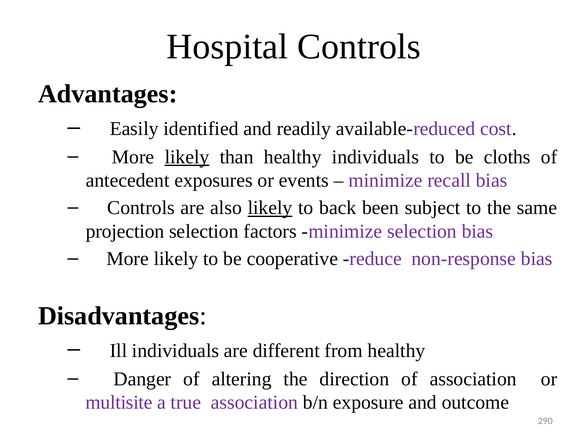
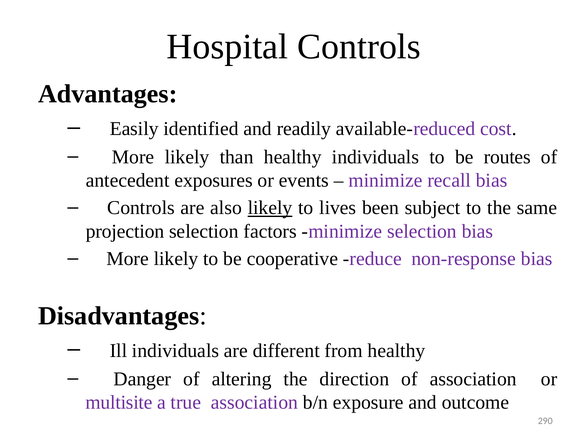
likely at (187, 157) underline: present -> none
cloths: cloths -> routes
back: back -> lives
